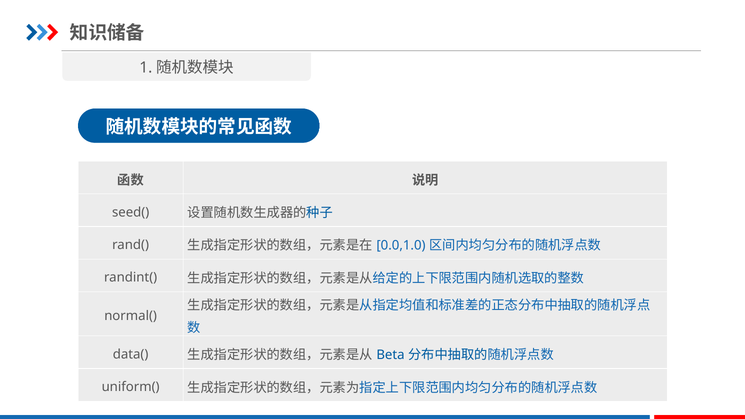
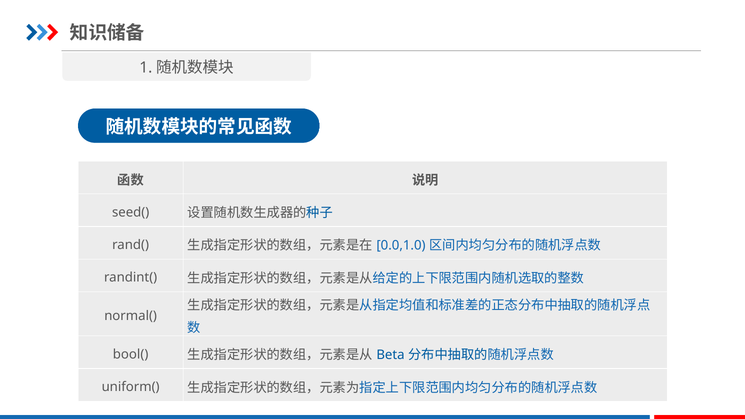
data(: data( -> bool(
